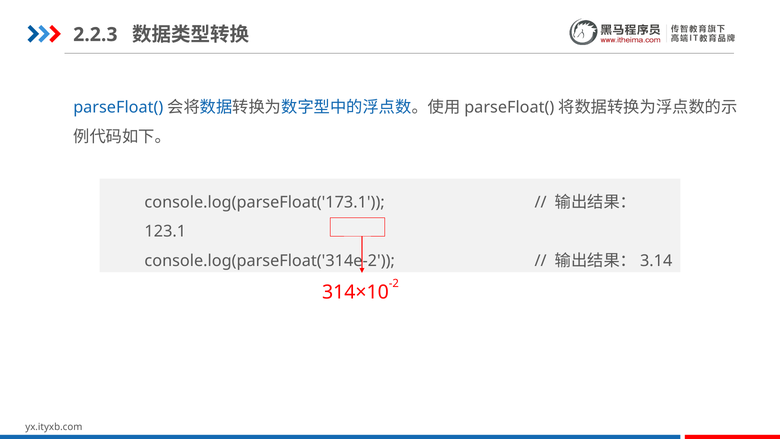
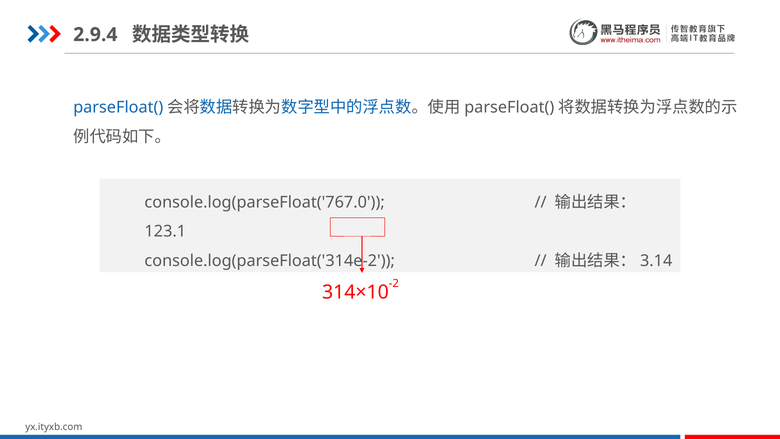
2.2.3: 2.2.3 -> 2.9.4
console.log(parseFloat('173.1: console.log(parseFloat('173.1 -> console.log(parseFloat('767.0
